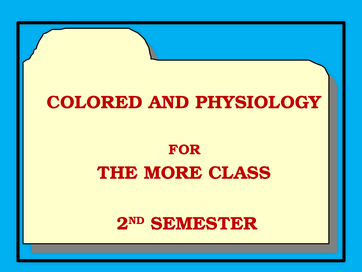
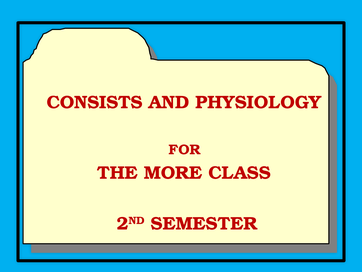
COLORED: COLORED -> CONSISTS
